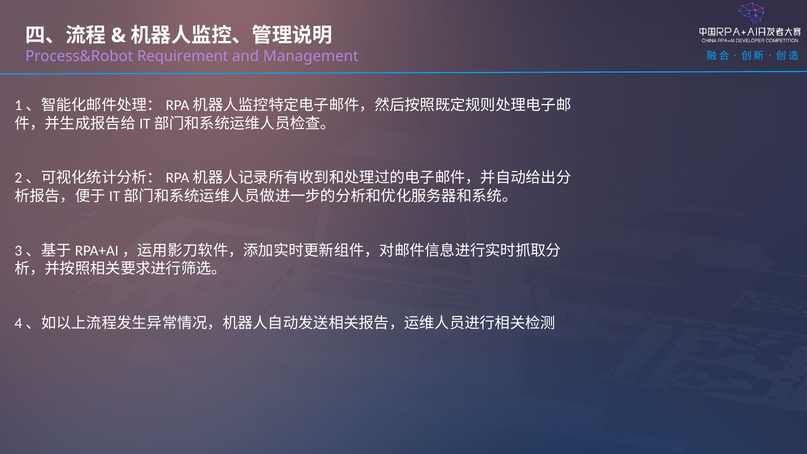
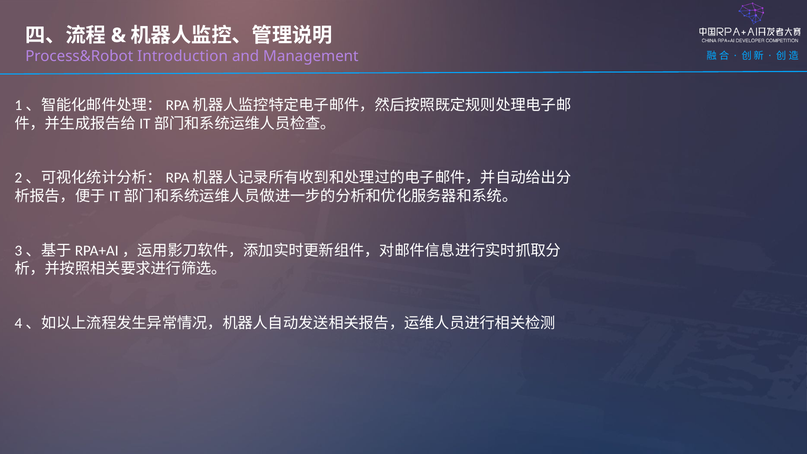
Requirement: Requirement -> Introduction
